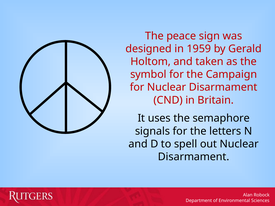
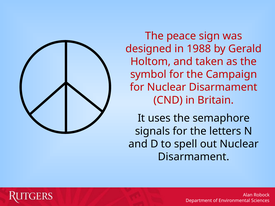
1959: 1959 -> 1988
